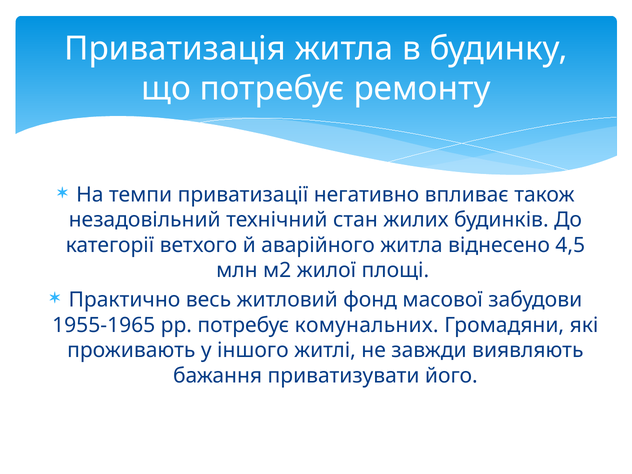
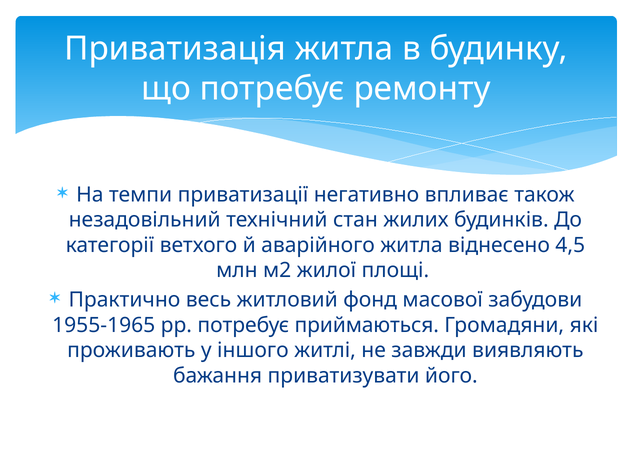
комунальних: комунальних -> приймаються
